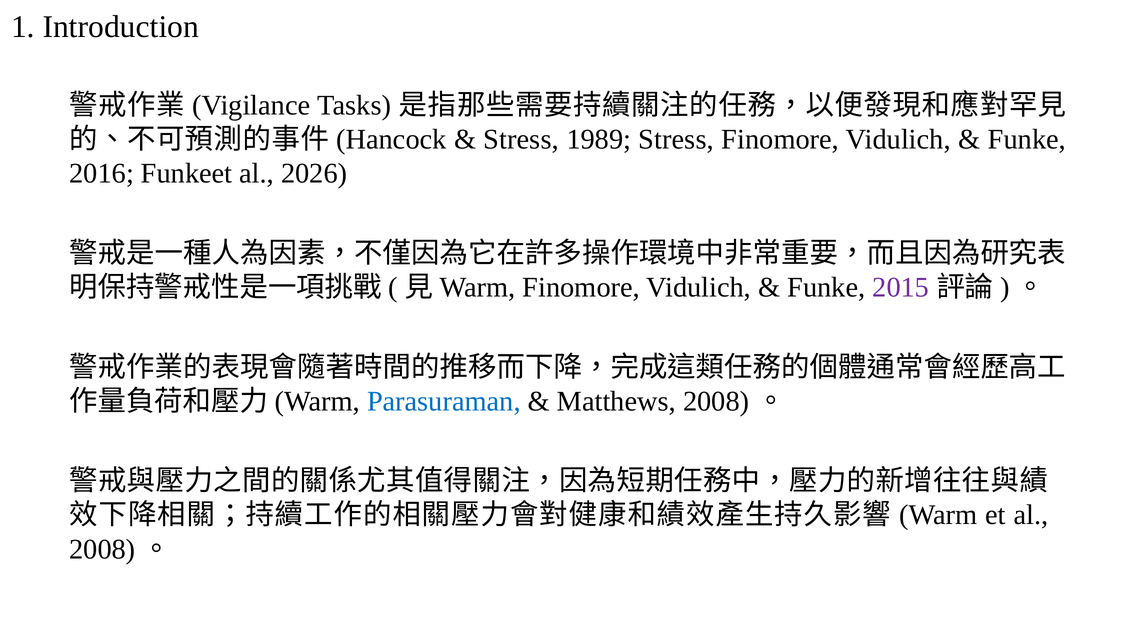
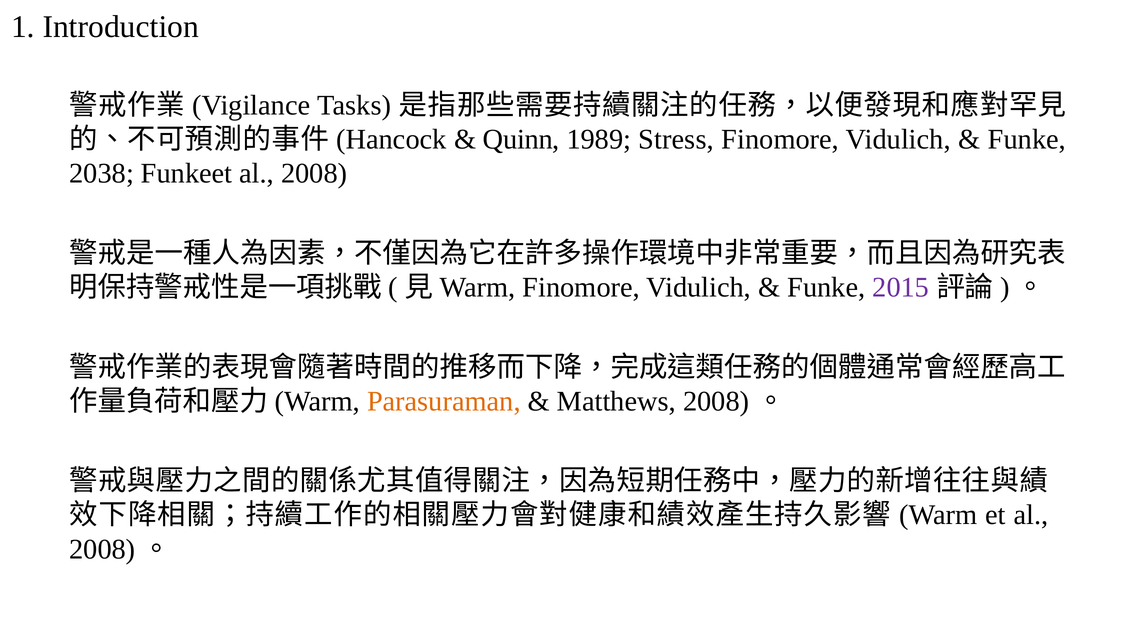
Stress at (521, 139): Stress -> Quinn
2016: 2016 -> 2038
al 2026: 2026 -> 2008
Parasuraman colour: blue -> orange
